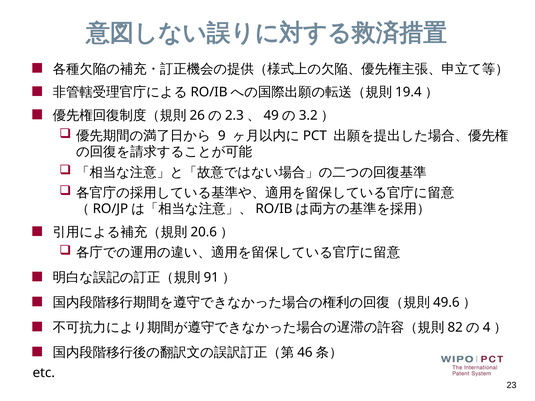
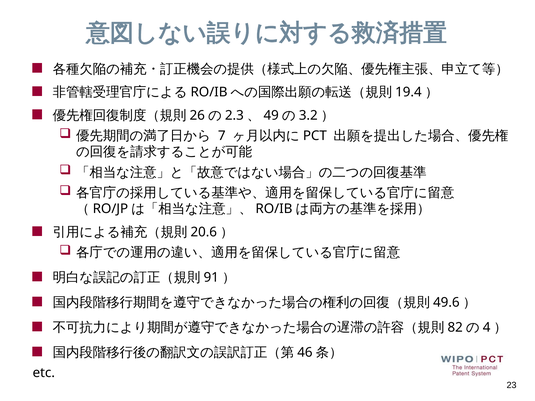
9: 9 -> 7
